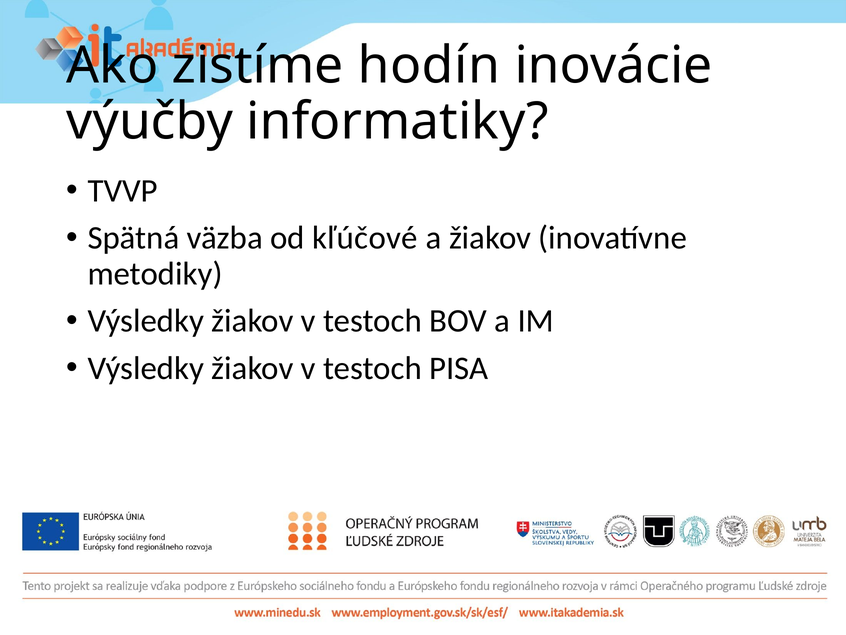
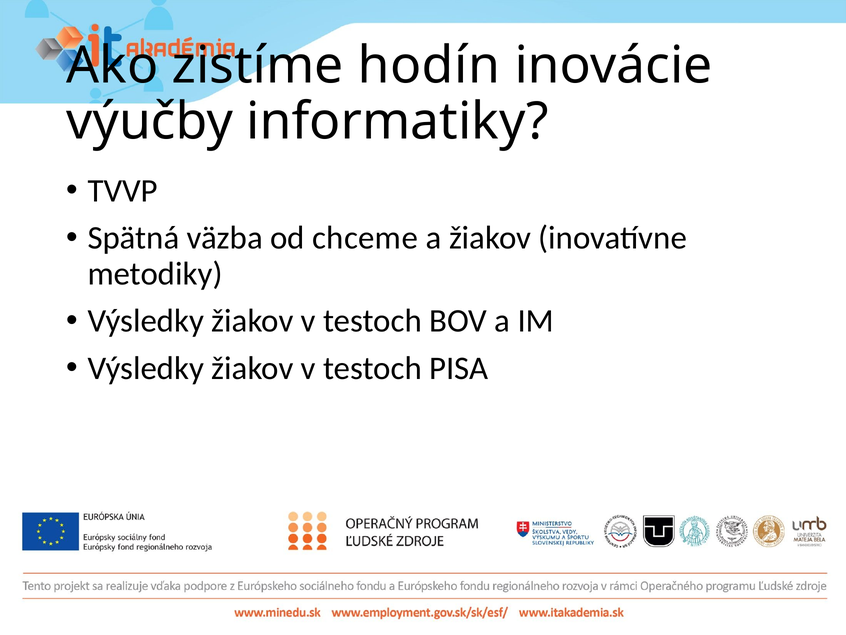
kľúčové: kľúčové -> chceme
